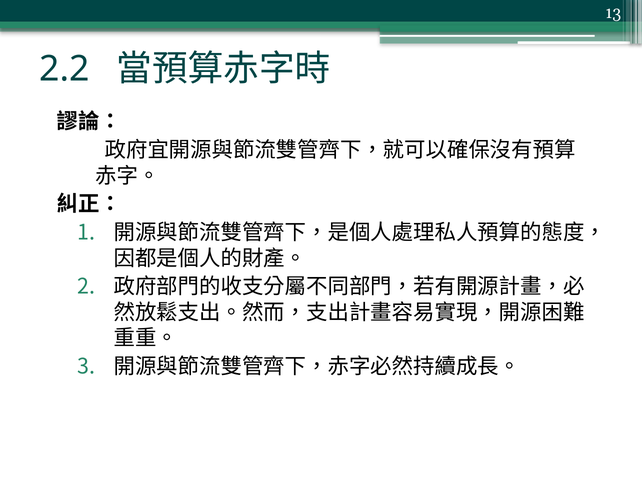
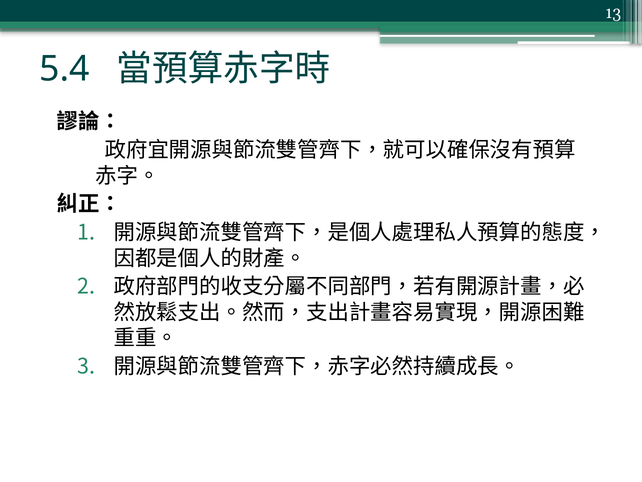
2.2: 2.2 -> 5.4
